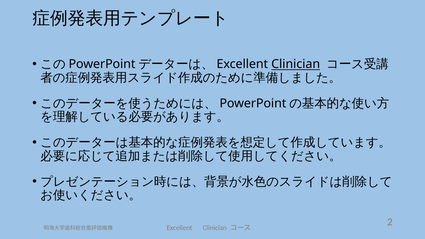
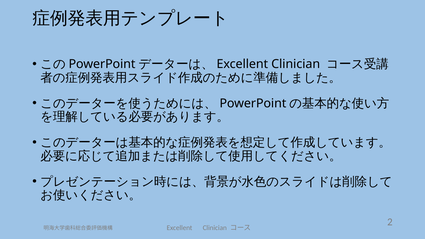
Clinician at (296, 64) underline: present -> none
